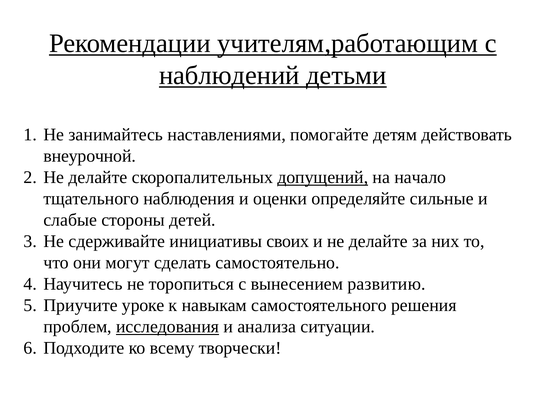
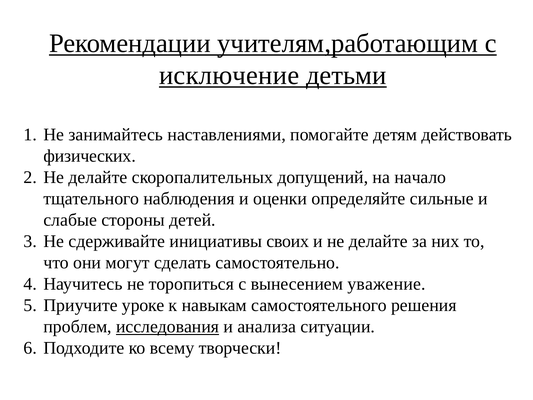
наблюдений: наблюдений -> исключение
внеурочной: внеурочной -> физических
допущений underline: present -> none
развитию: развитию -> уважение
